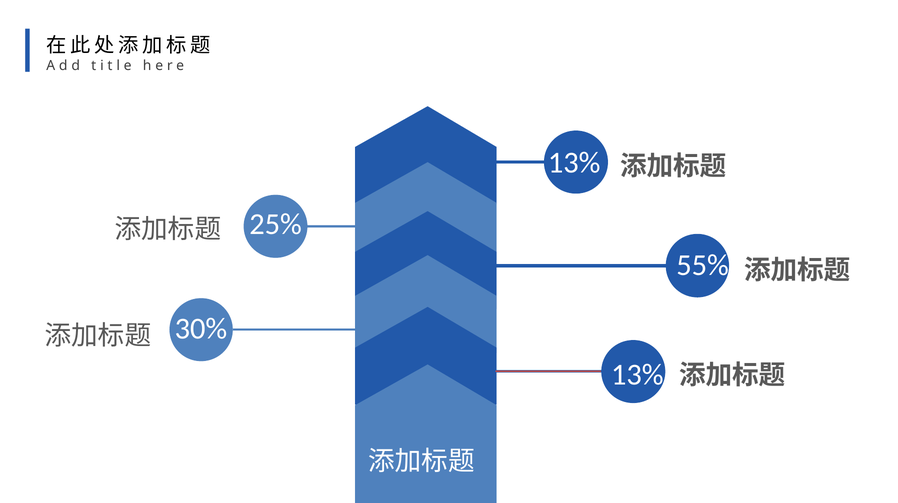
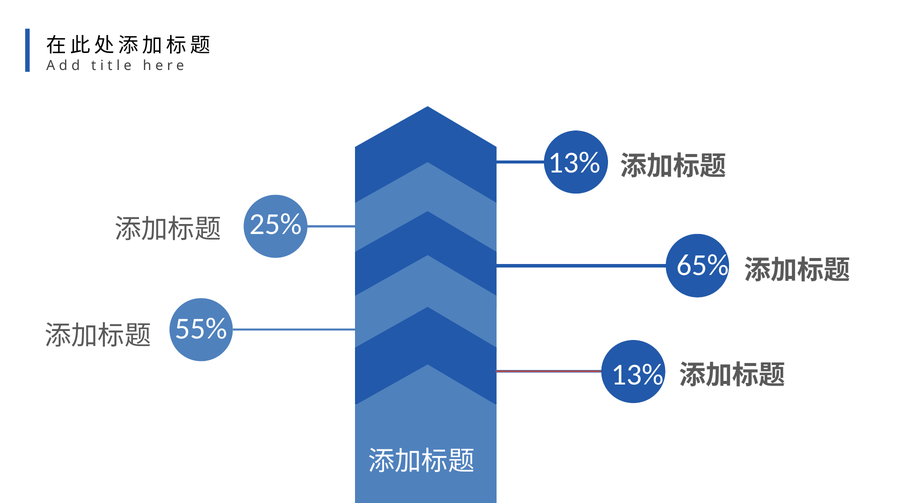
55%: 55% -> 65%
30%: 30% -> 55%
